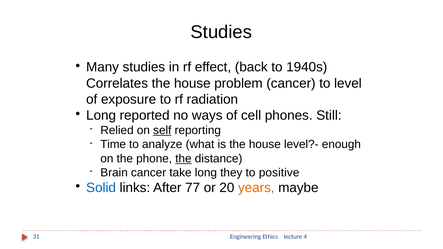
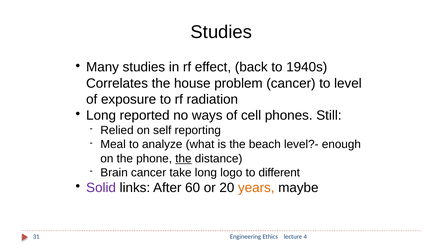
self underline: present -> none
Time: Time -> Meal
is the house: house -> beach
they: they -> logo
positive: positive -> different
Solid colour: blue -> purple
77: 77 -> 60
